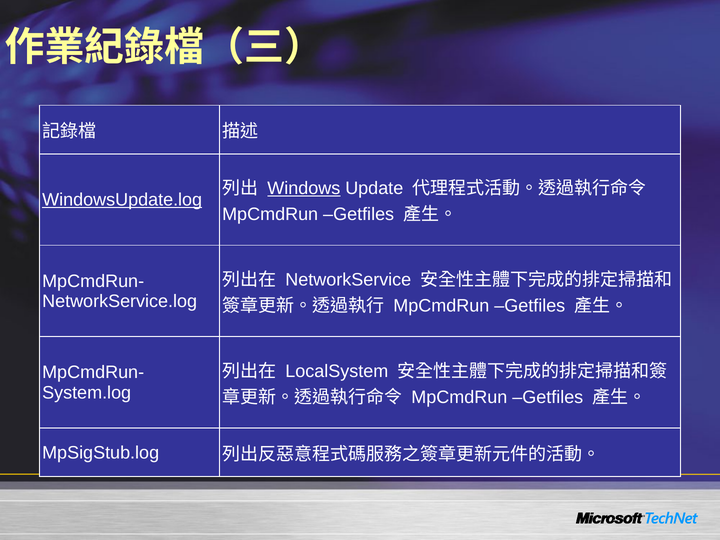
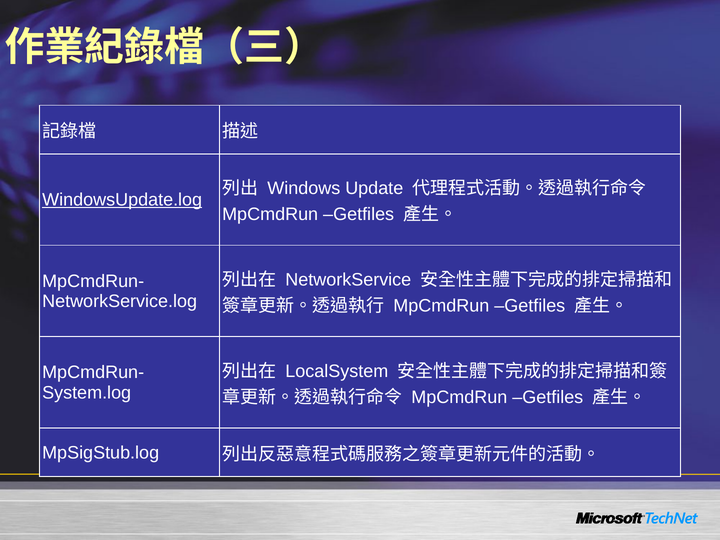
Windows underline: present -> none
